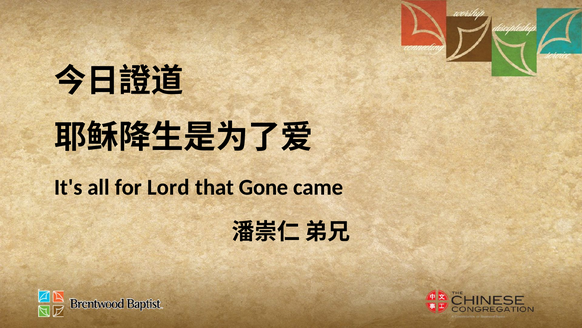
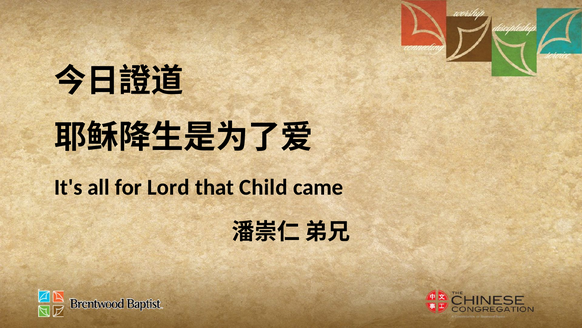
Gone: Gone -> Child
